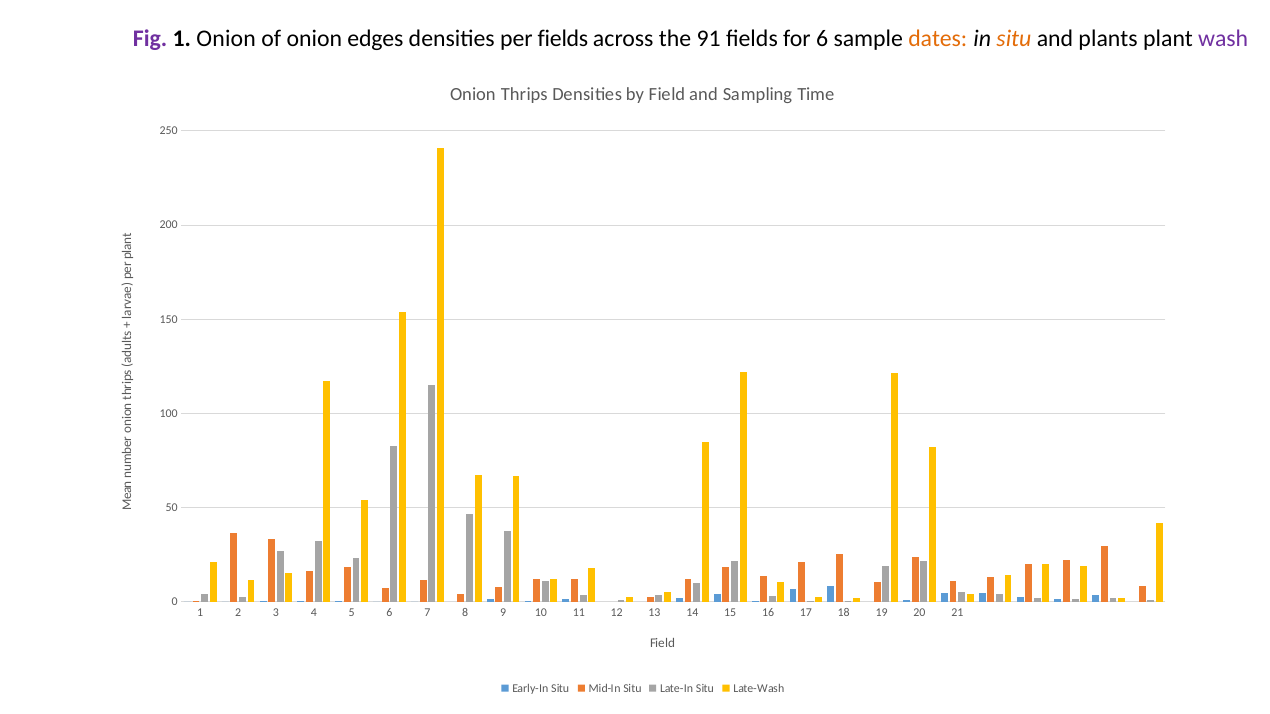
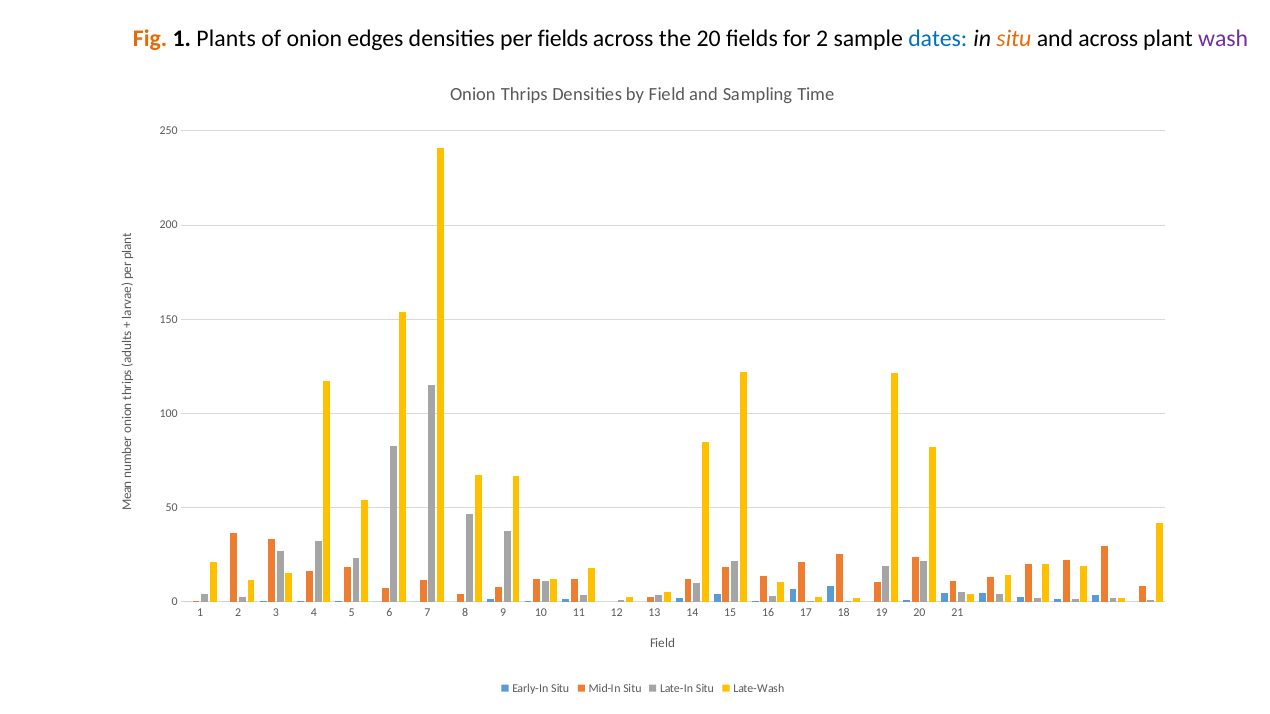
Fig colour: purple -> orange
1 Onion: Onion -> Plants
the 91: 91 -> 20
for 6: 6 -> 2
dates colour: orange -> blue
and plants: plants -> across
